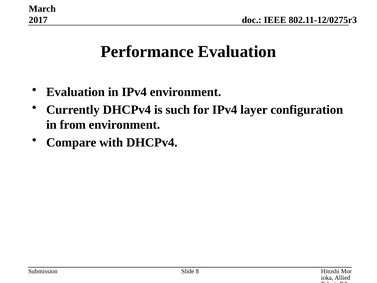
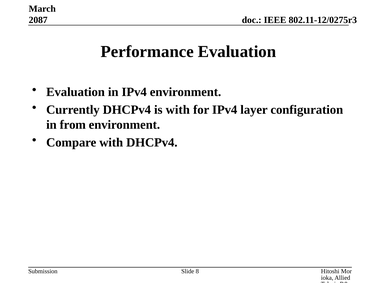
2017: 2017 -> 2087
is such: such -> with
